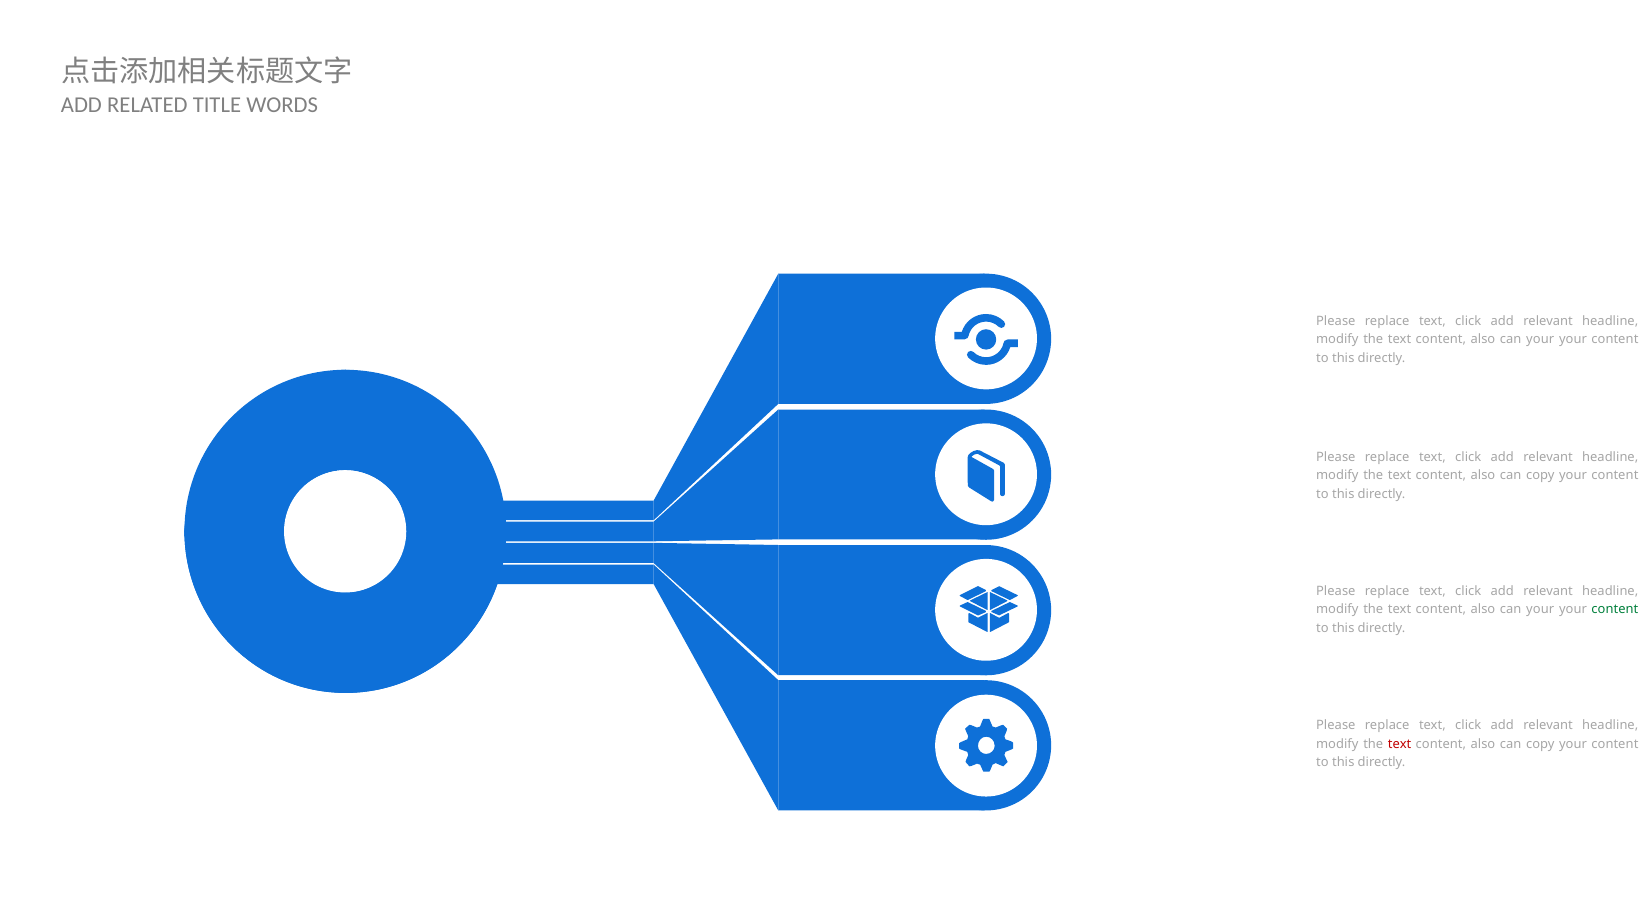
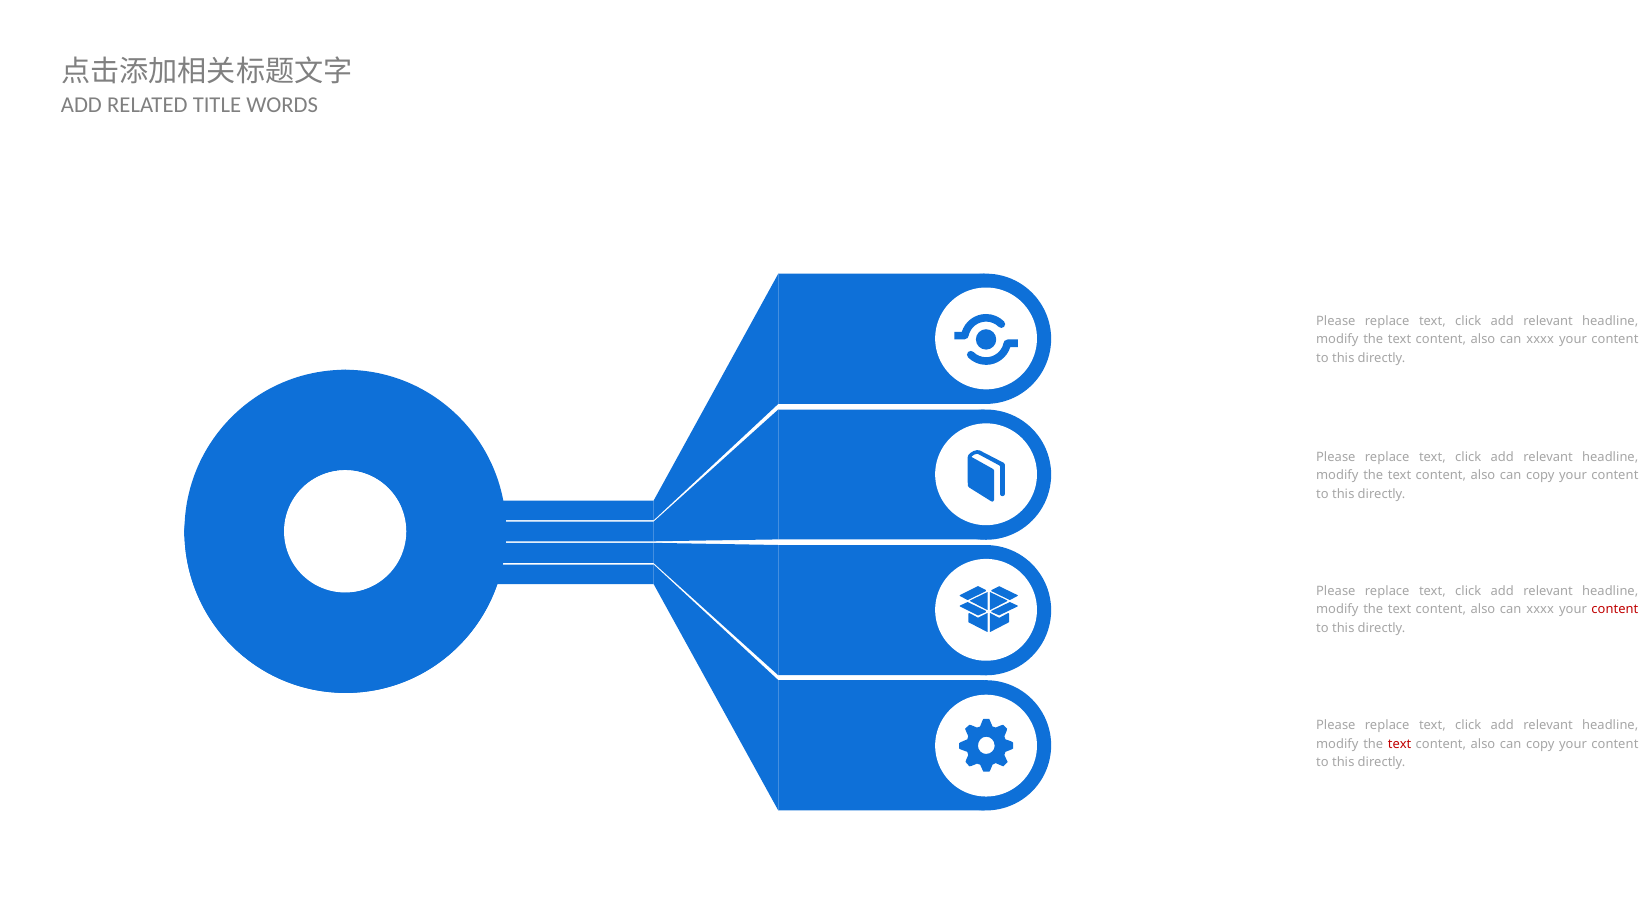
your at (1540, 340): your -> xxxx
your at (1540, 610): your -> xxxx
content at (1615, 610) colour: green -> red
